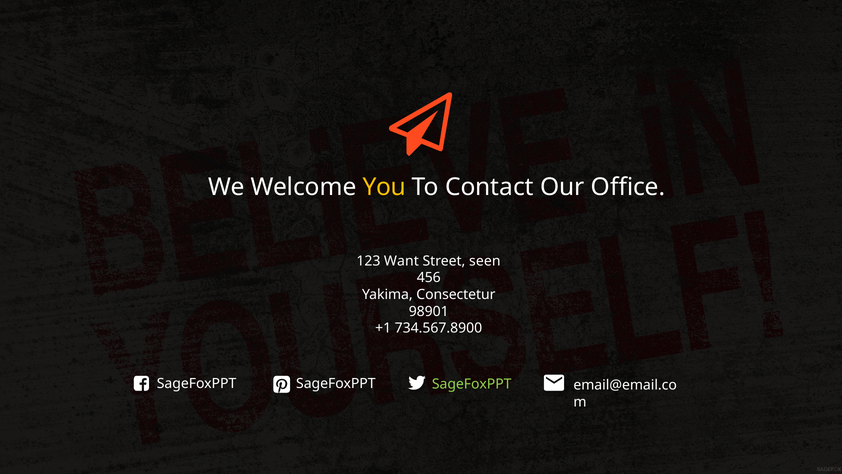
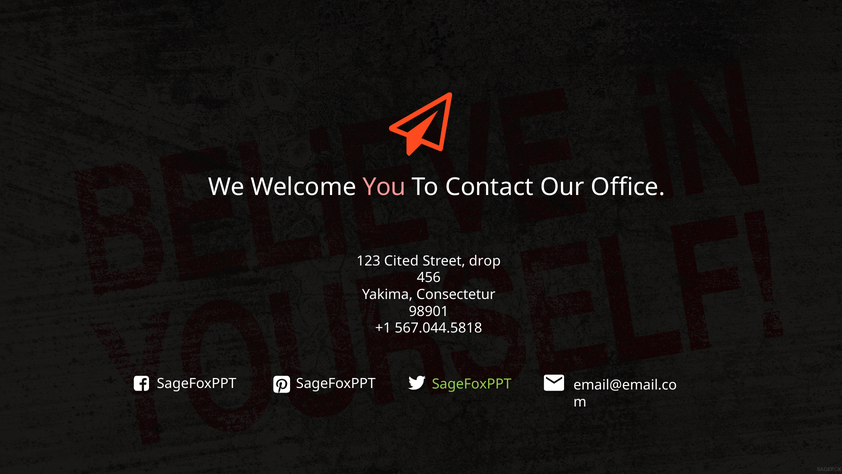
You colour: yellow -> pink
Want: Want -> Cited
seen: seen -> drop
734.567.8900: 734.567.8900 -> 567.044.5818
